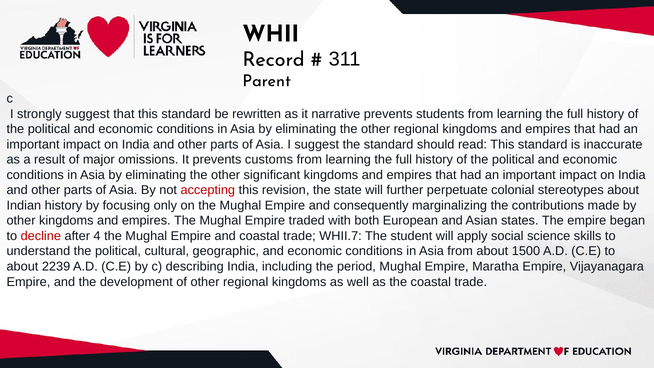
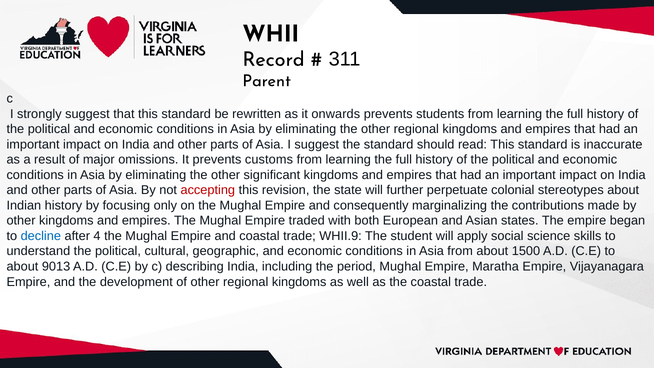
narrative: narrative -> onwards
decline colour: red -> blue
WHII.7: WHII.7 -> WHII.9
2239: 2239 -> 9013
